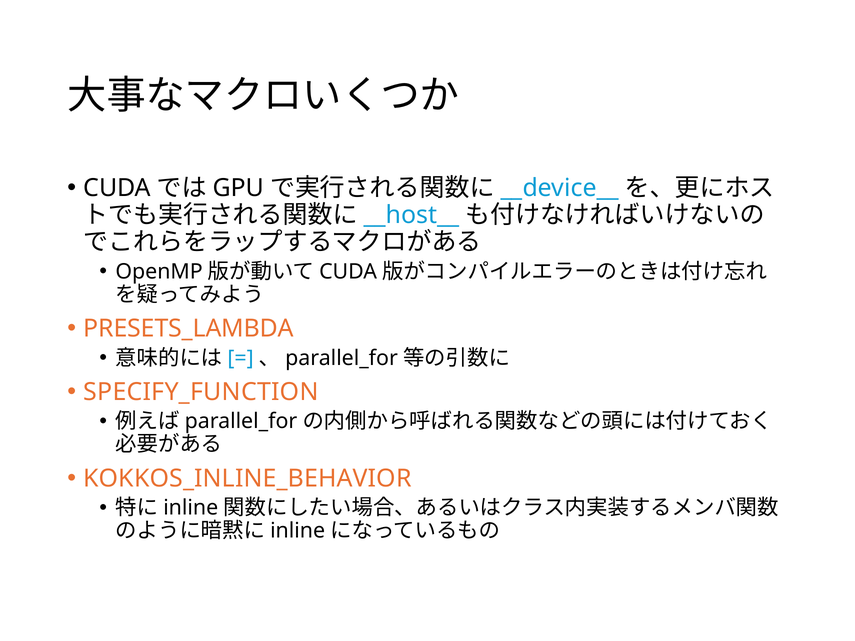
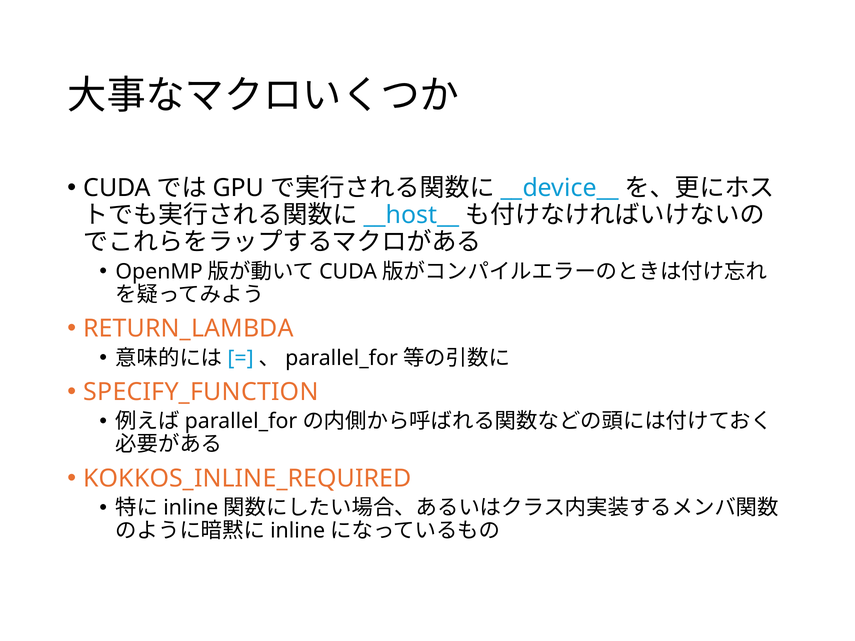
PRESETS_LAMBDA: PRESETS_LAMBDA -> RETURN_LAMBDA
KOKKOS_INLINE_BEHAVIOR: KOKKOS_INLINE_BEHAVIOR -> KOKKOS_INLINE_REQUIRED
